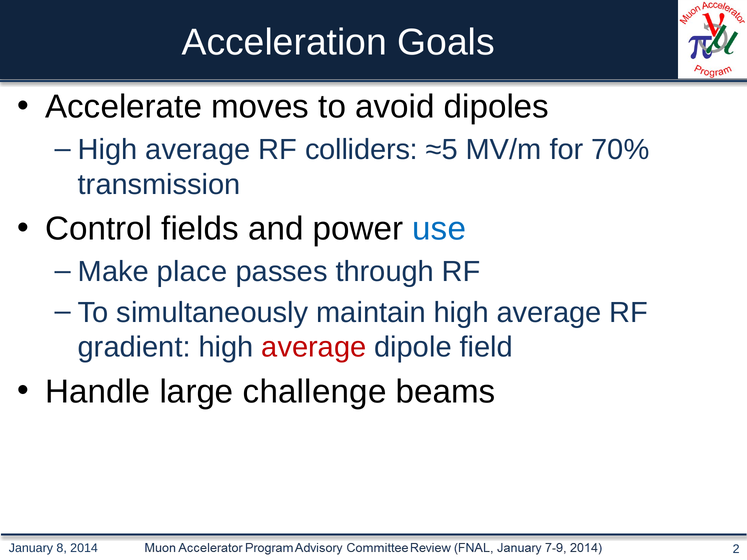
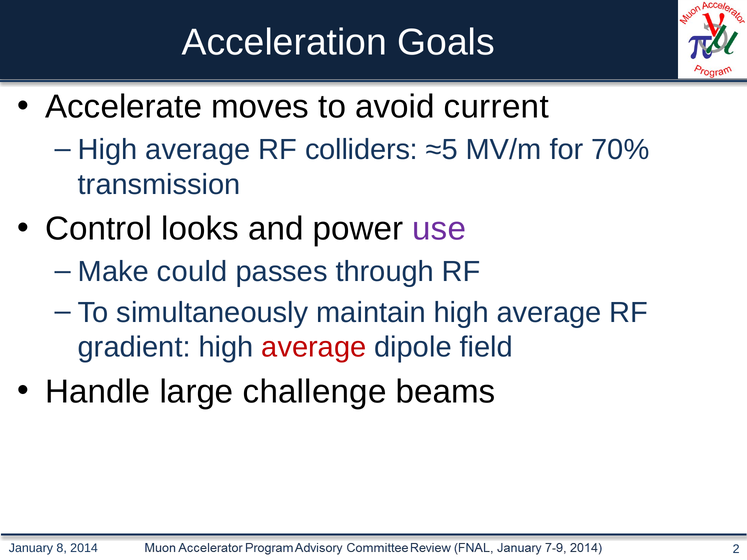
dipoles: dipoles -> current
fields: fields -> looks
use colour: blue -> purple
place: place -> could
